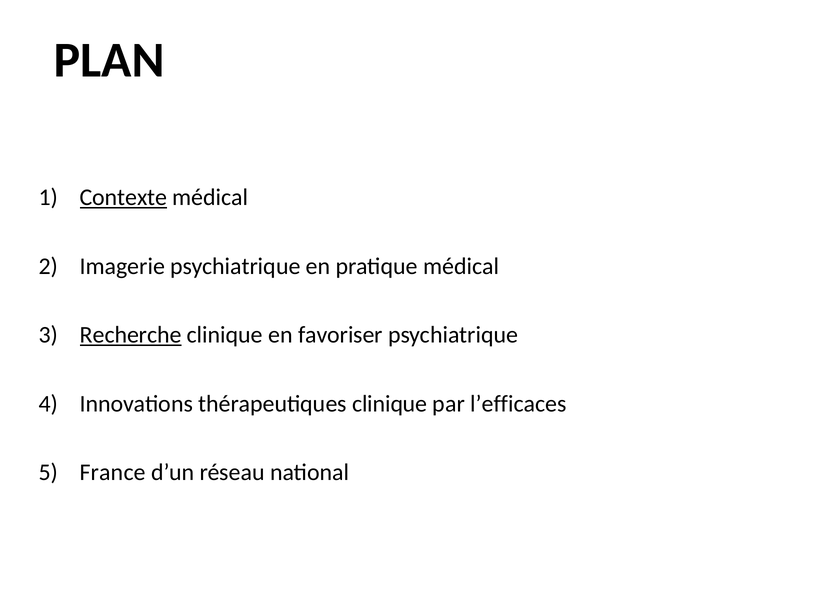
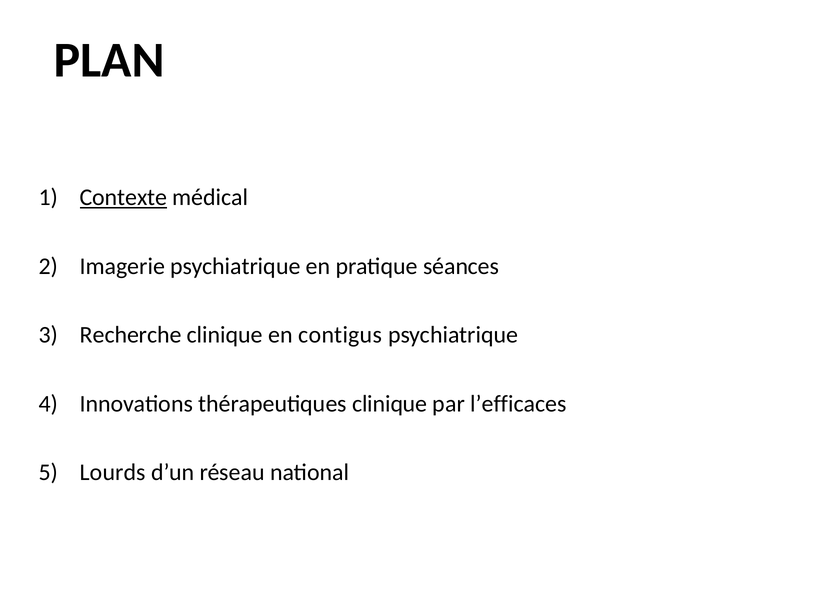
pratique médical: médical -> séances
Recherche underline: present -> none
favoriser: favoriser -> contigus
France: France -> Lourds
